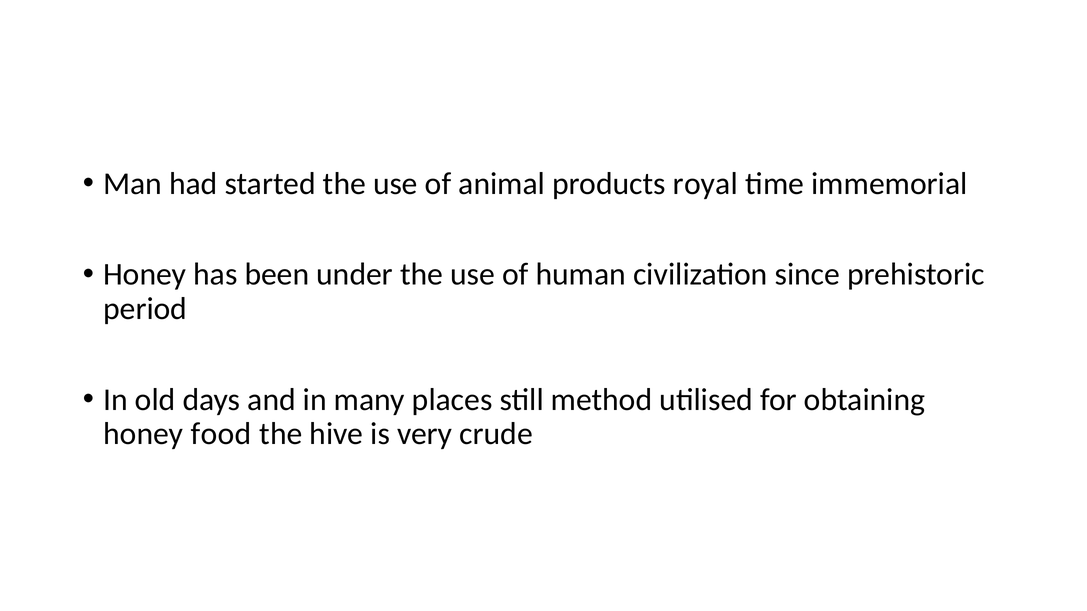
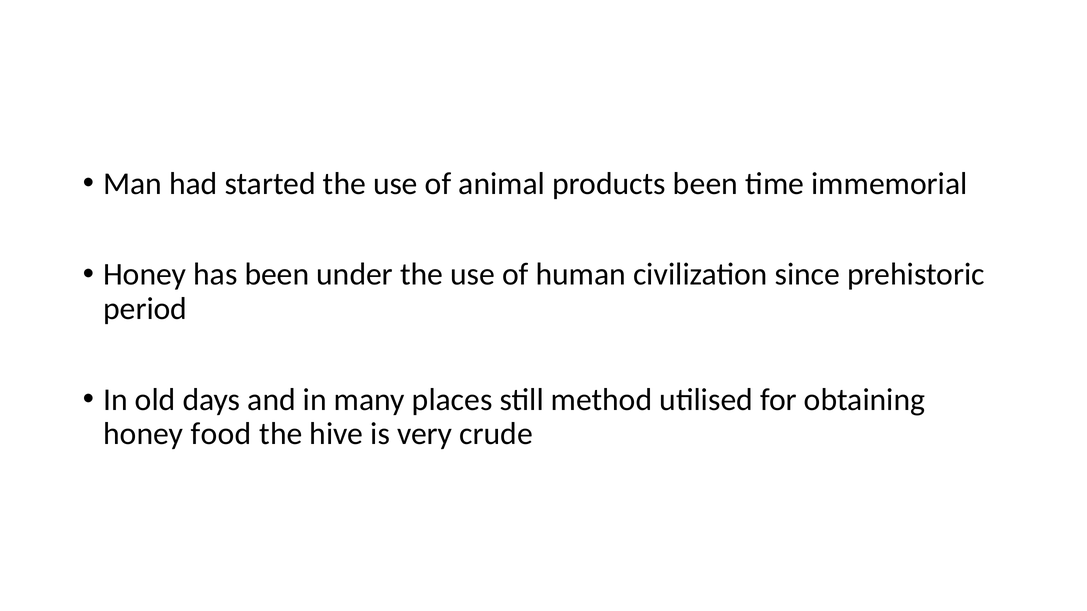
products royal: royal -> been
